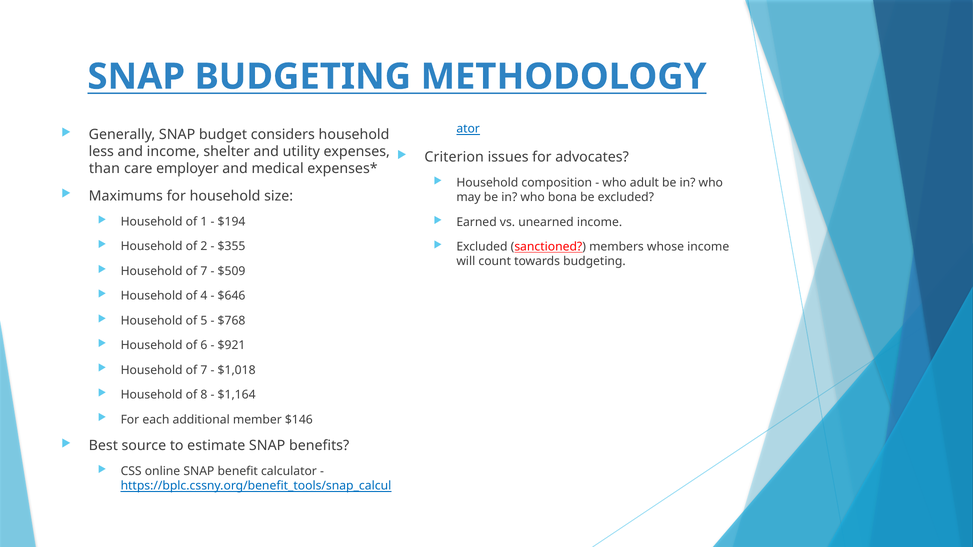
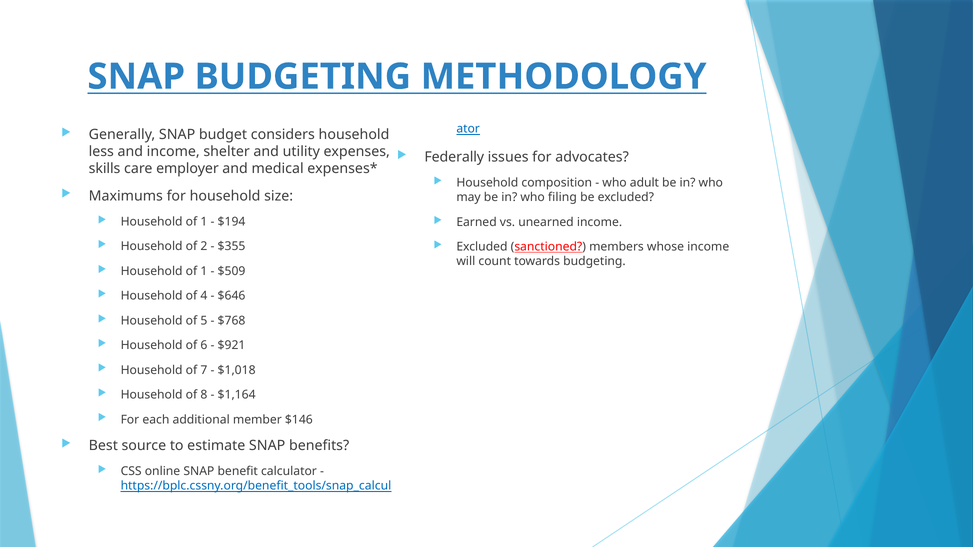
Criterion: Criterion -> Federally
than: than -> skills
bona: bona -> filing
7 at (204, 271): 7 -> 1
